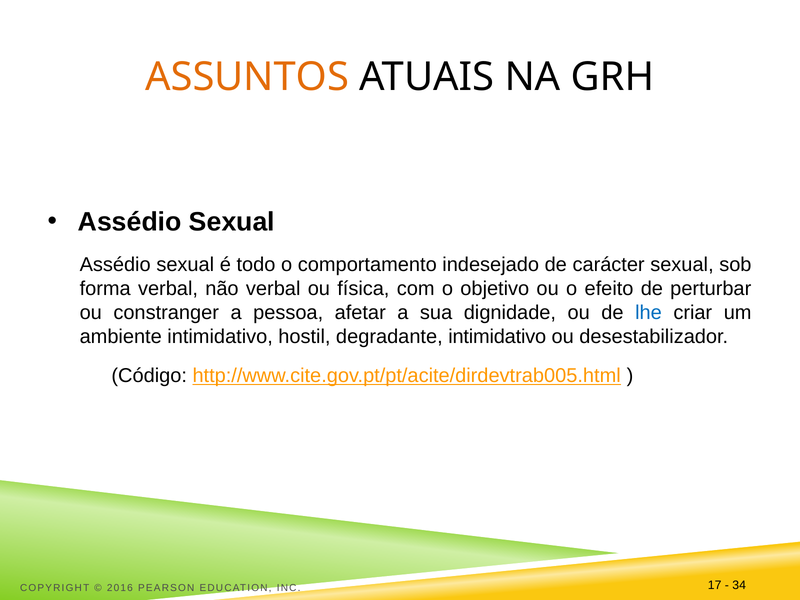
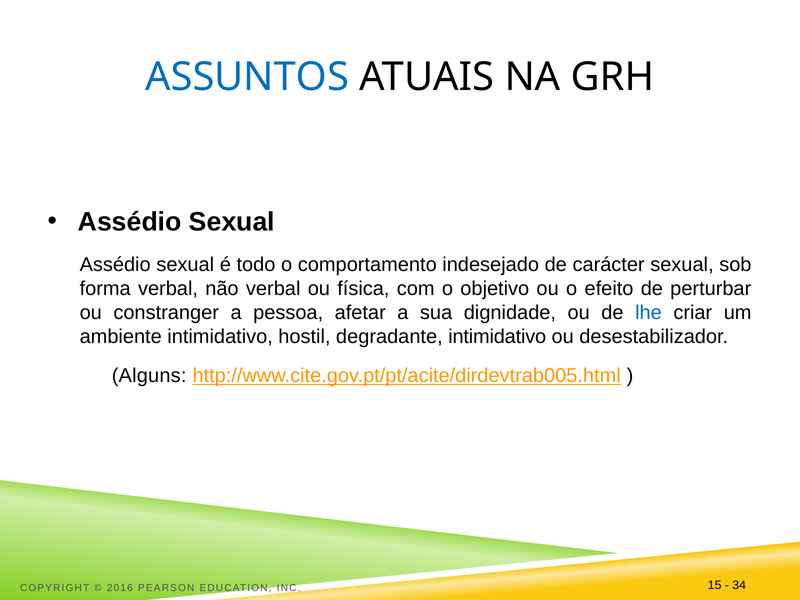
ASSUNTOS colour: orange -> blue
Código: Código -> Alguns
17: 17 -> 15
